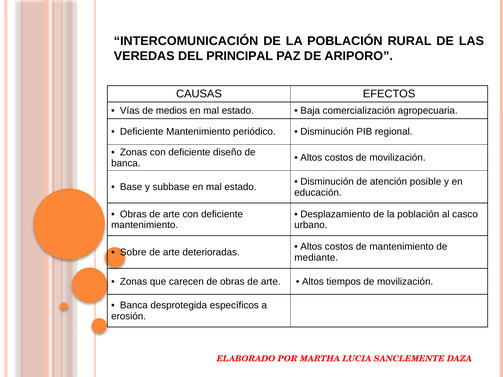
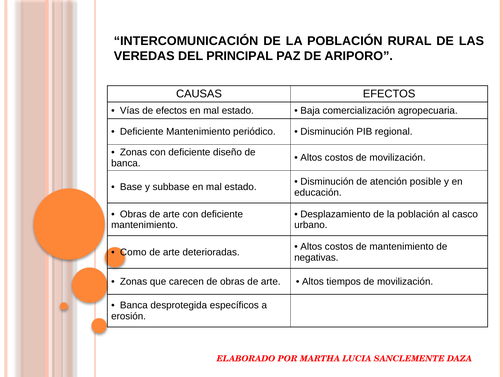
de medios: medios -> efectos
Sobre: Sobre -> Como
mediante: mediante -> negativas
